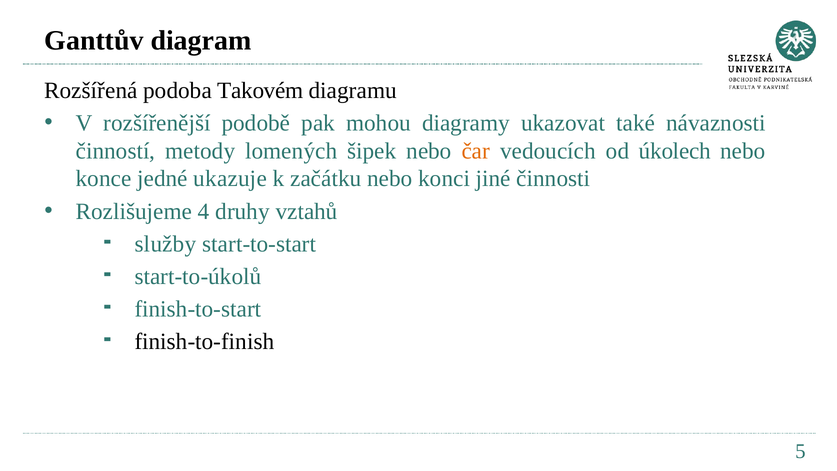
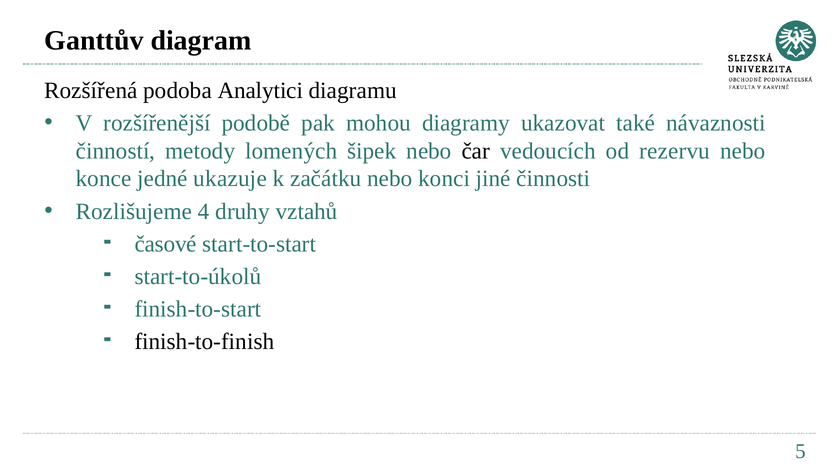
Takovém: Takovém -> Analytici
čar colour: orange -> black
úkolech: úkolech -> rezervu
služby: služby -> časové
